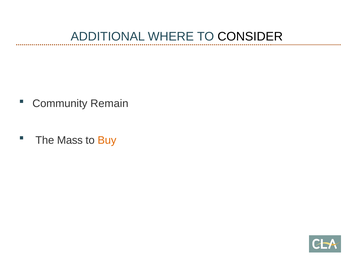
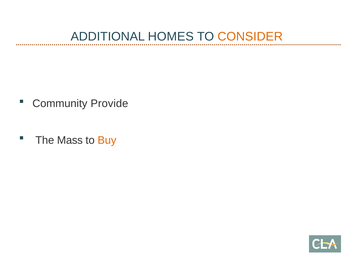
WHERE: WHERE -> HOMES
CONSIDER colour: black -> orange
Remain: Remain -> Provide
